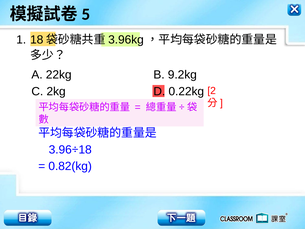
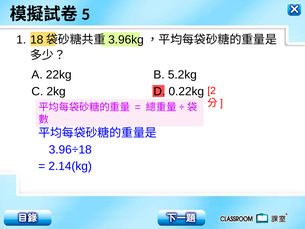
9.2kg: 9.2kg -> 5.2kg
0.82(kg: 0.82(kg -> 2.14(kg
